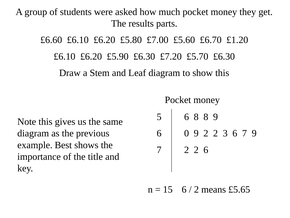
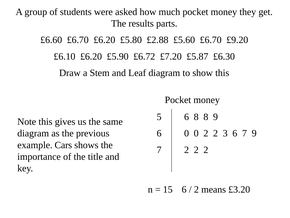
£6.60 £6.10: £6.10 -> £6.70
£7.00: £7.00 -> £2.88
£1.20: £1.20 -> £9.20
£5.90 £6.30: £6.30 -> £6.72
£5.70: £5.70 -> £5.87
0 9: 9 -> 0
Best: Best -> Cars
2 2 6: 6 -> 2
£5.65: £5.65 -> £3.20
